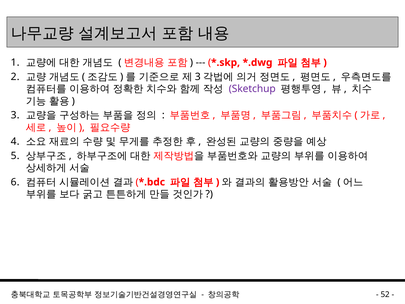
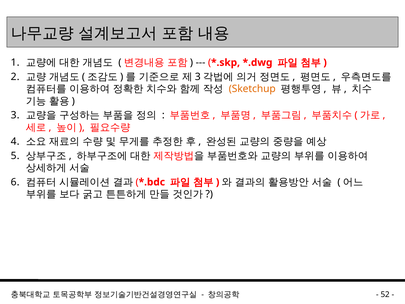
Sketchup colour: purple -> orange
